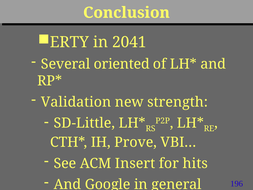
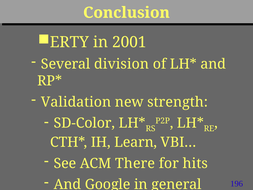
2041: 2041 -> 2001
oriented: oriented -> division
SD-Little: SD-Little -> SD-Color
Prove: Prove -> Learn
Insert: Insert -> There
